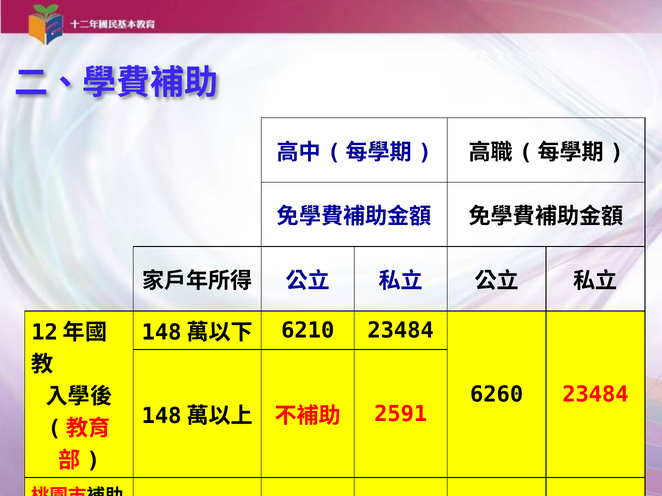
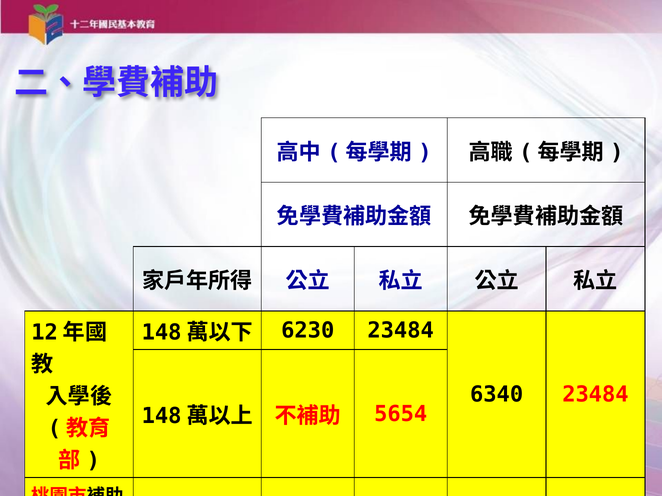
6210: 6210 -> 6230
6260: 6260 -> 6340
2591: 2591 -> 5654
